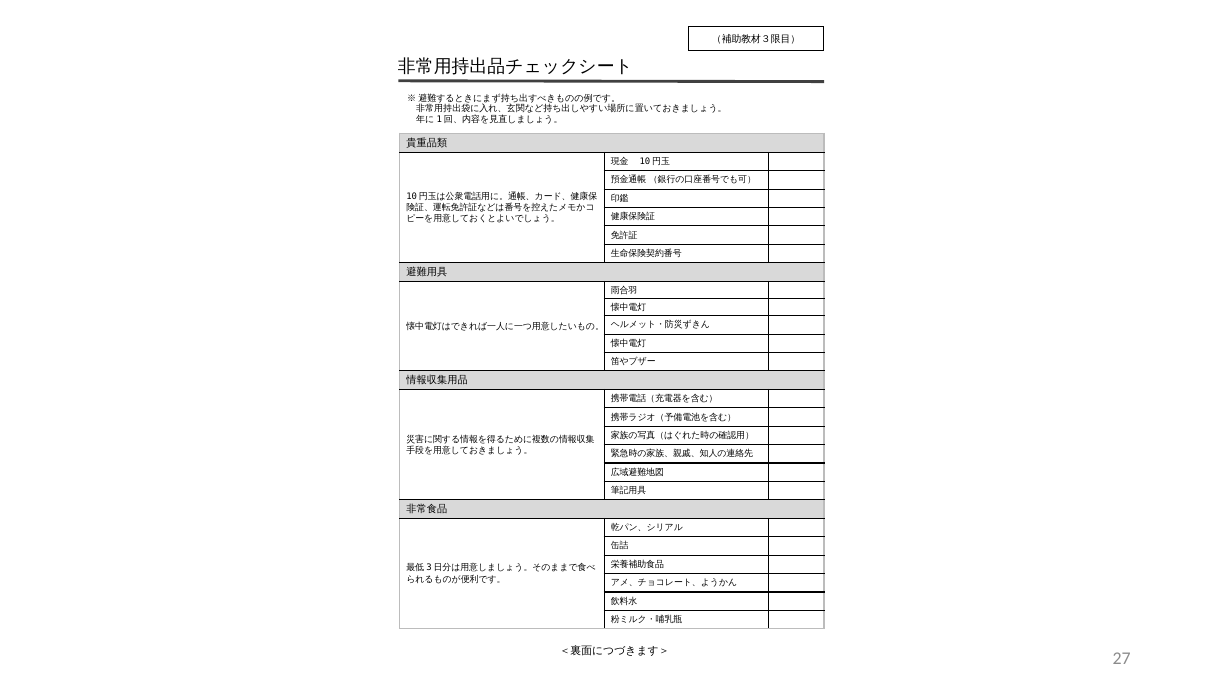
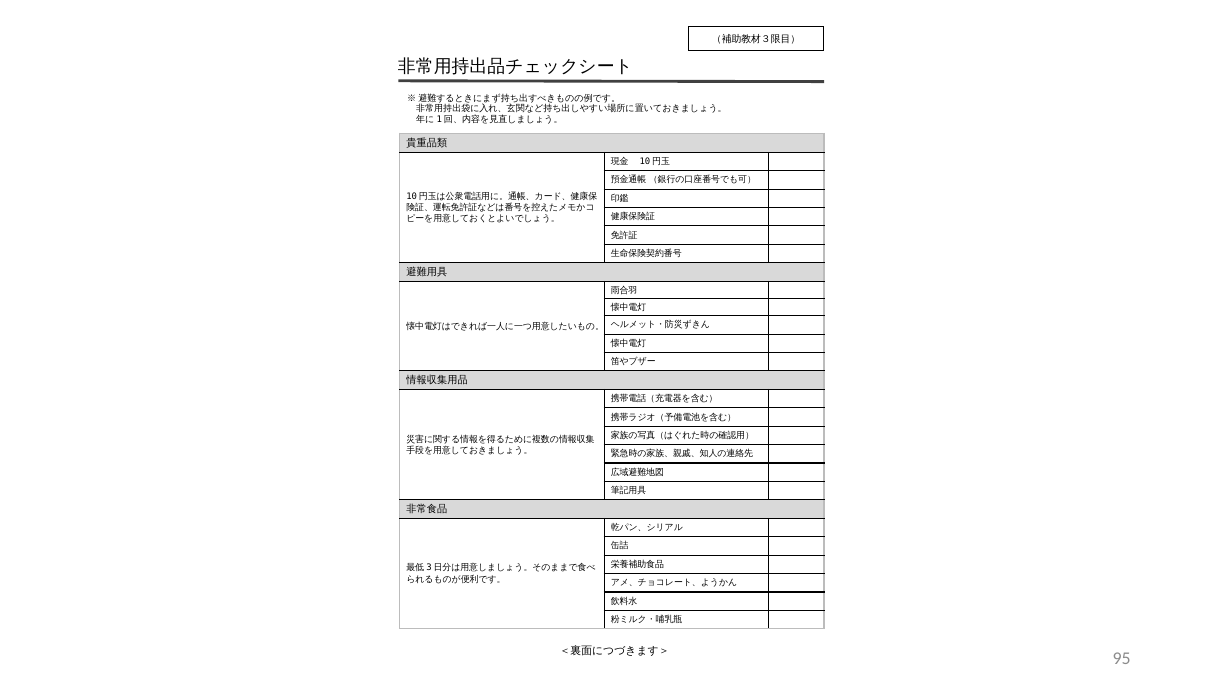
27: 27 -> 95
